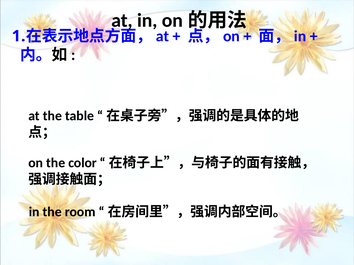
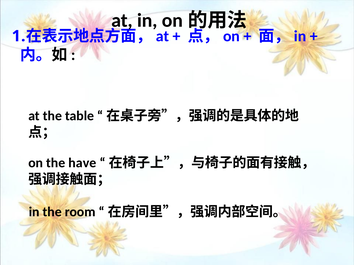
color: color -> have
